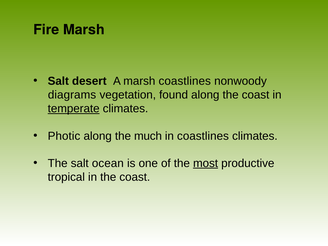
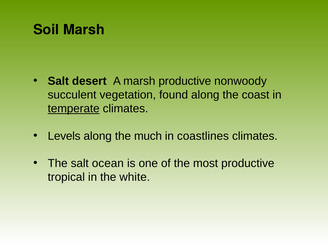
Fire: Fire -> Soil
marsh coastlines: coastlines -> productive
diagrams: diagrams -> succulent
Photic: Photic -> Levels
most underline: present -> none
in the coast: coast -> white
